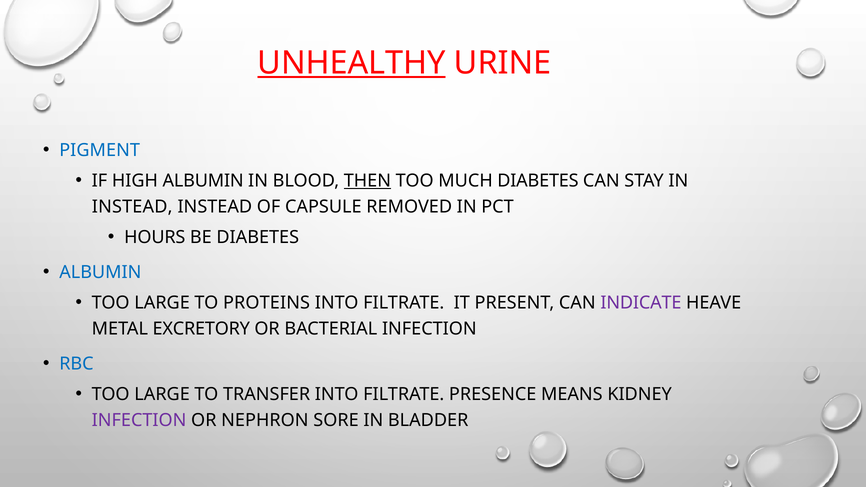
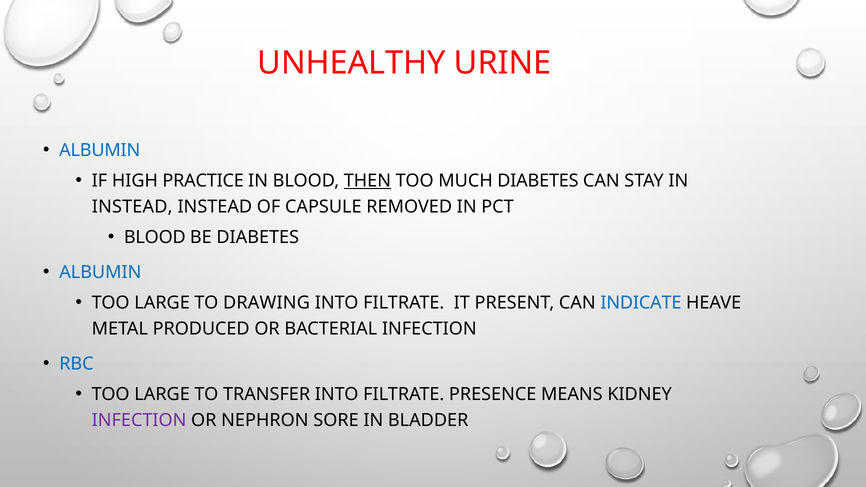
UNHEALTHY underline: present -> none
PIGMENT at (100, 150): PIGMENT -> ALBUMIN
HIGH ALBUMIN: ALBUMIN -> PRACTICE
HOURS at (155, 237): HOURS -> BLOOD
PROTEINS: PROTEINS -> DRAWING
INDICATE colour: purple -> blue
EXCRETORY: EXCRETORY -> PRODUCED
